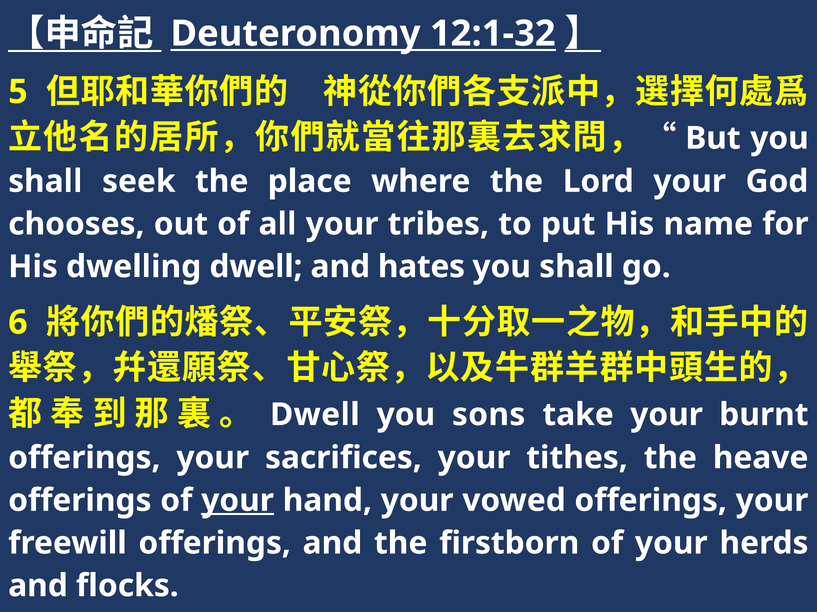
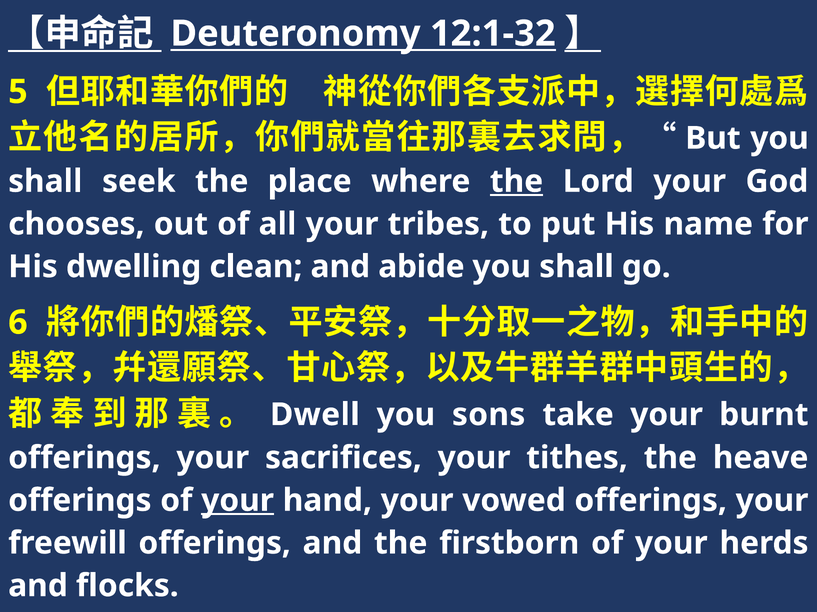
the at (517, 182) underline: none -> present
dwelling dwell: dwell -> clean
hates: hates -> abide
